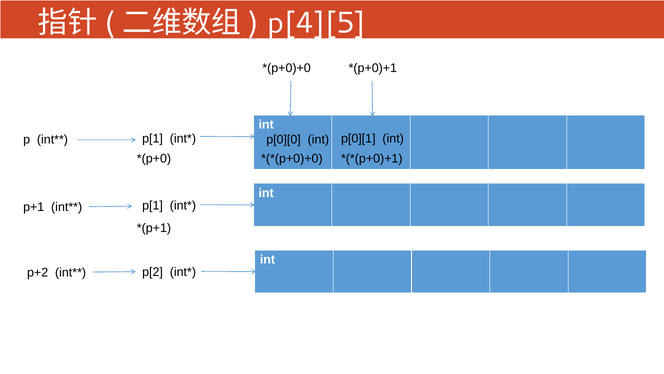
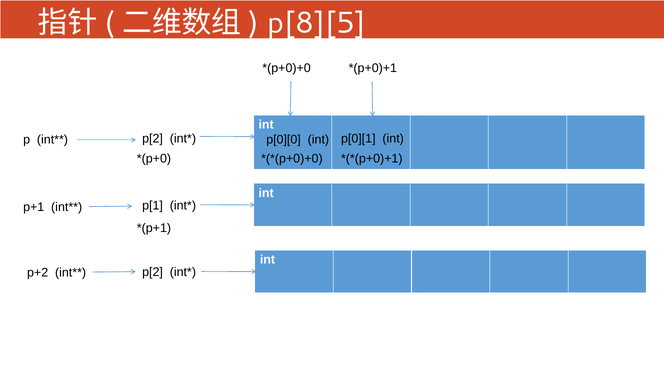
p[4][5: p[4][5 -> p[8][5
p[1 at (153, 139): p[1 -> p[2
